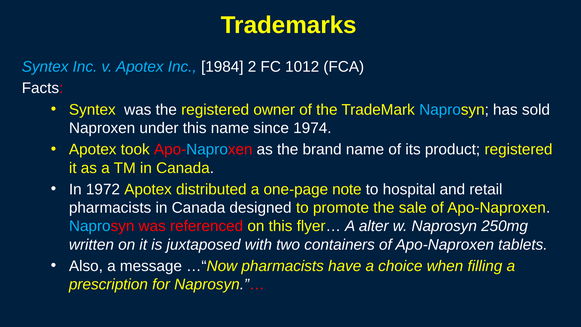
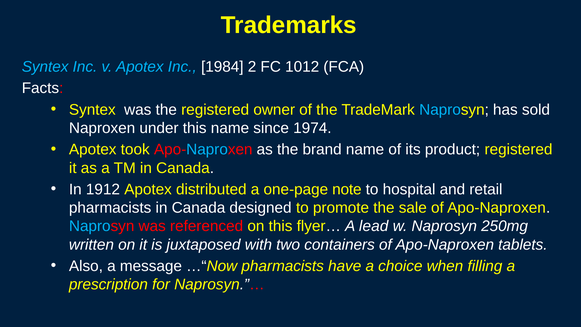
1972: 1972 -> 1912
alter: alter -> lead
